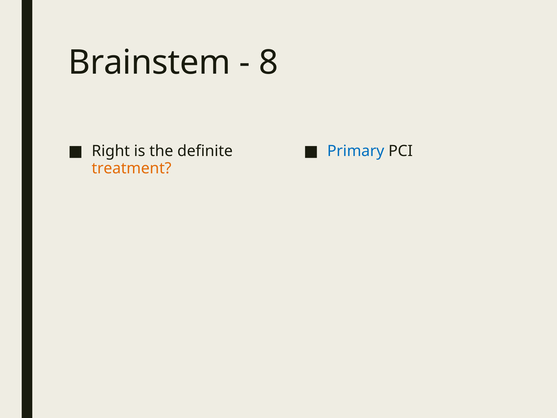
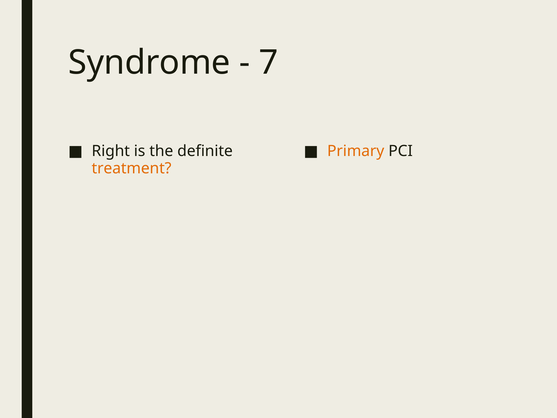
Brainstem: Brainstem -> Syndrome
8: 8 -> 7
Primary colour: blue -> orange
